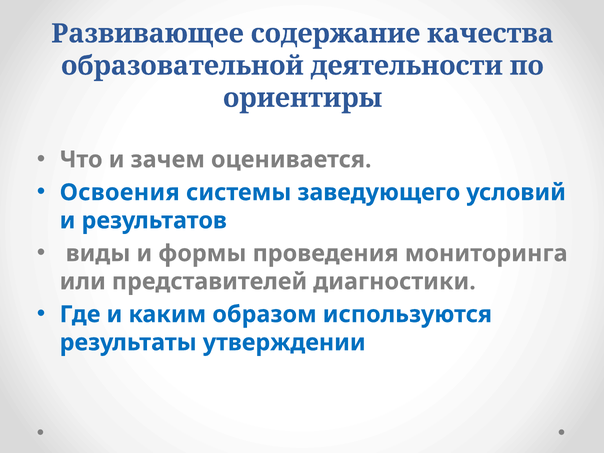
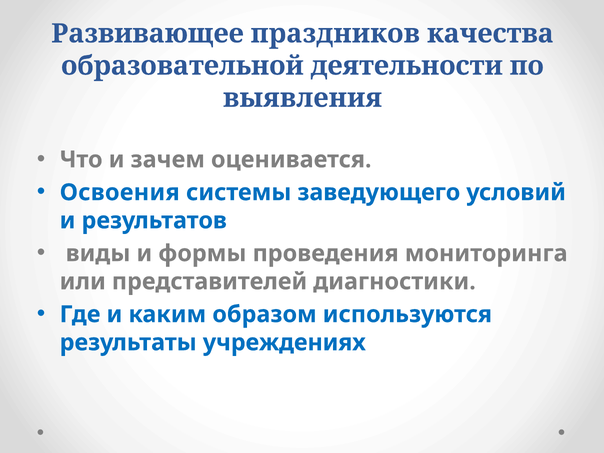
содержание: содержание -> праздников
ориентиры: ориентиры -> выявления
утверждении: утверждении -> учреждениях
